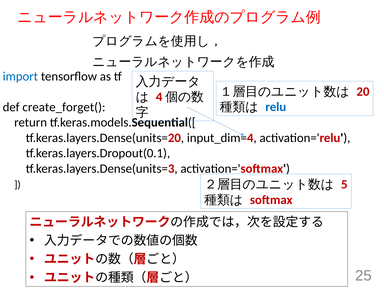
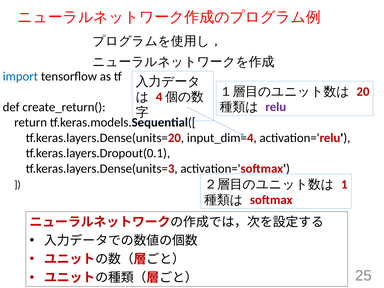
create_forget(: create_forget( -> create_return(
relu colour: blue -> purple
5: 5 -> 1
